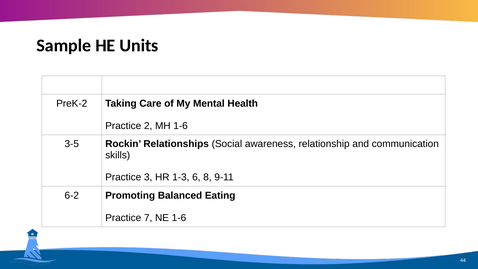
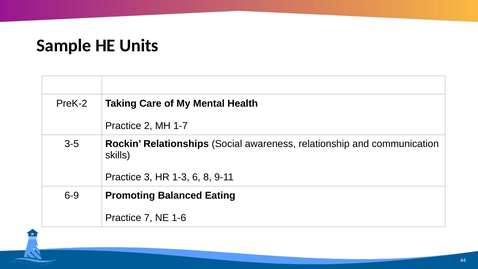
MH 1-6: 1-6 -> 1-7
6-2: 6-2 -> 6-9
